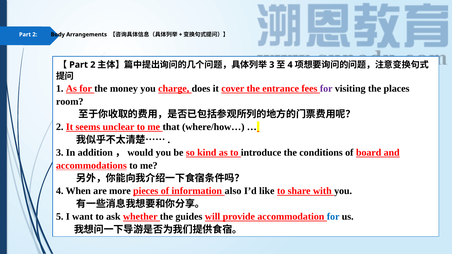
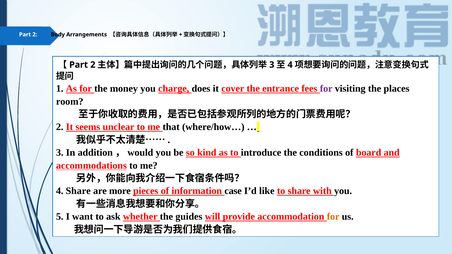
4 When: When -> Share
also: also -> case
for at (333, 217) colour: blue -> orange
